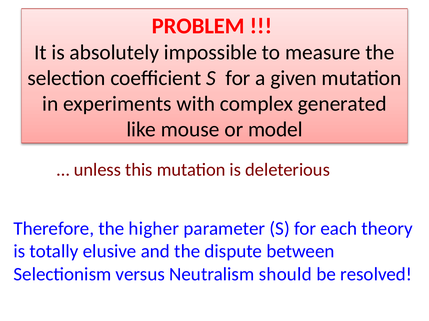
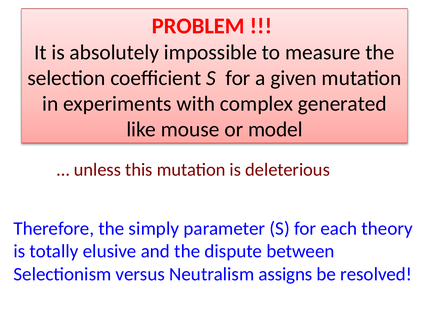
higher: higher -> simply
should: should -> assigns
